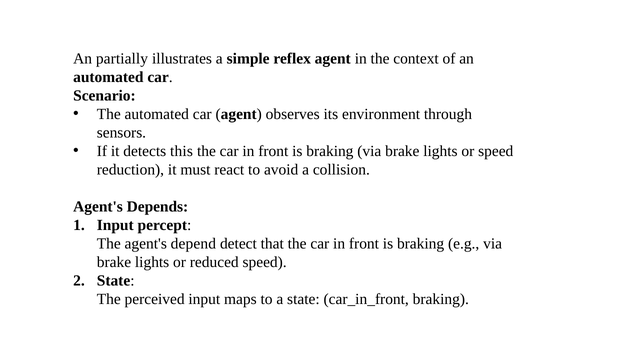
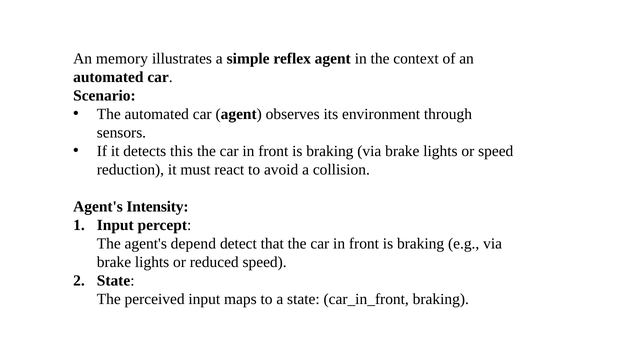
partially: partially -> memory
Depends: Depends -> Intensity
